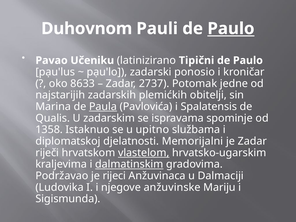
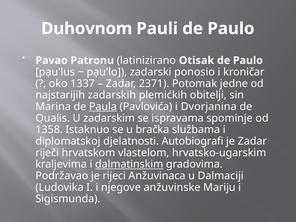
Paulo at (231, 29) underline: present -> none
Učeniku: Učeniku -> Patronu
Tipični: Tipični -> Otisak
8633: 8633 -> 1337
2737: 2737 -> 2371
Spalatensis: Spalatensis -> Dvorjanina
upitno: upitno -> bračka
Memorijalni: Memorijalni -> Autobiografi
vlastelom underline: present -> none
